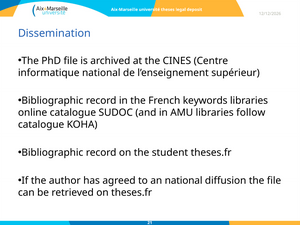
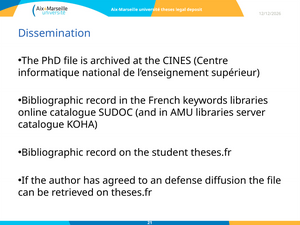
follow: follow -> server
an national: national -> defense
